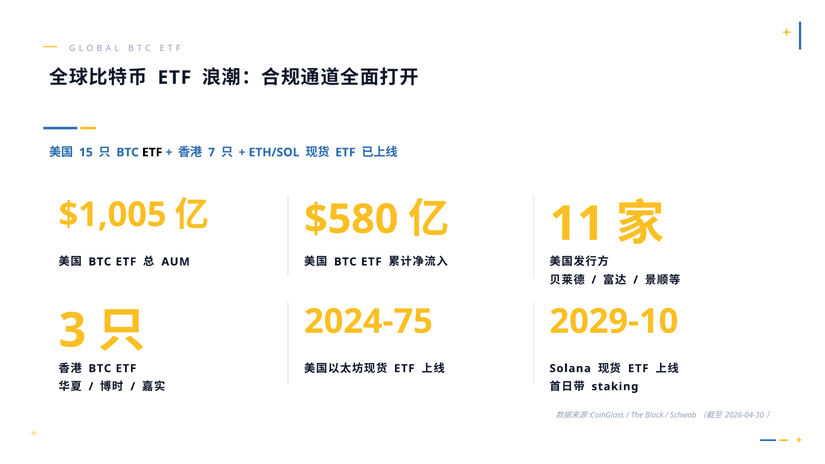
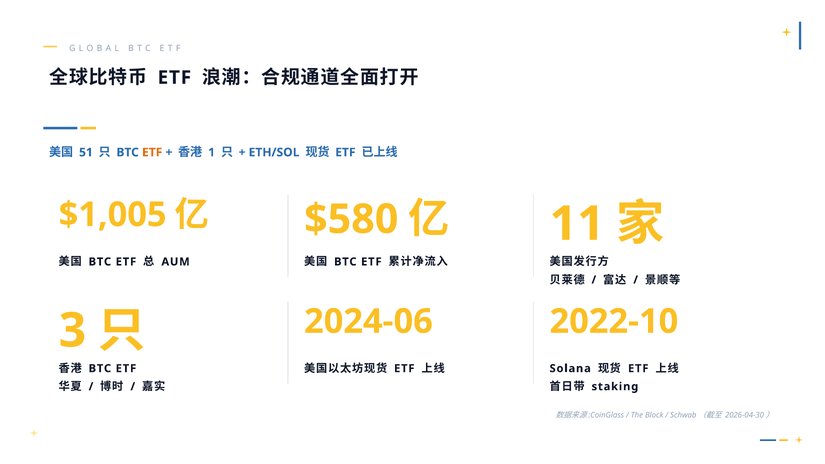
15: 15 -> 51
ETF at (152, 152) colour: black -> orange
7: 7 -> 1
2024-75: 2024-75 -> 2024-06
2029-10: 2029-10 -> 2022-10
